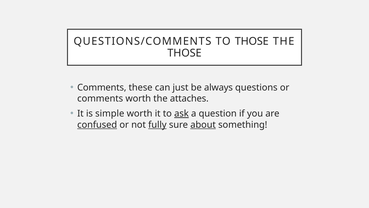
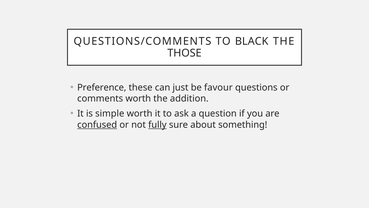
TO THOSE: THOSE -> BLACK
Comments at (102, 87): Comments -> Preference
always: always -> favour
attaches: attaches -> addition
ask underline: present -> none
about underline: present -> none
